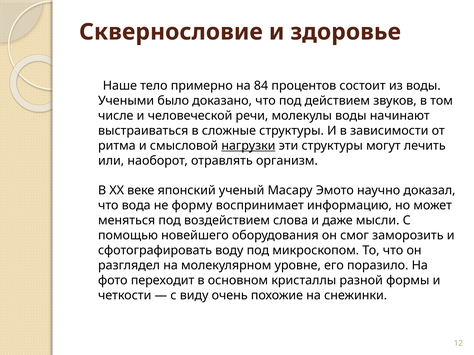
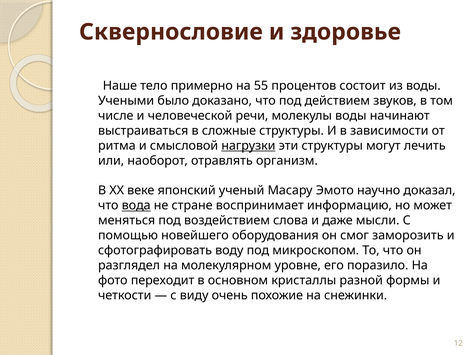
84: 84 -> 55
вода underline: none -> present
форму: форму -> стране
